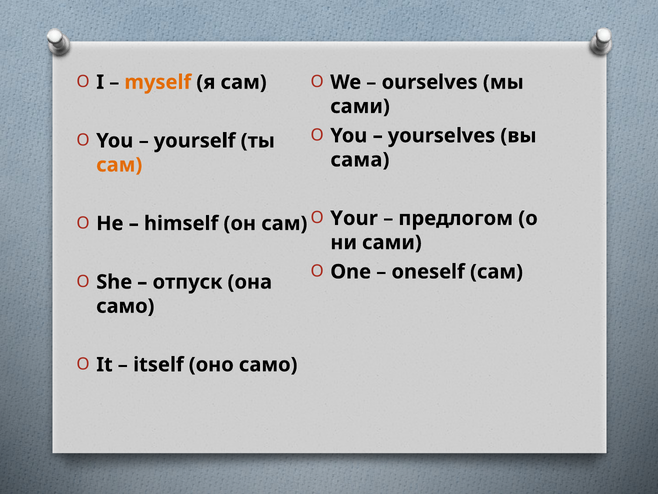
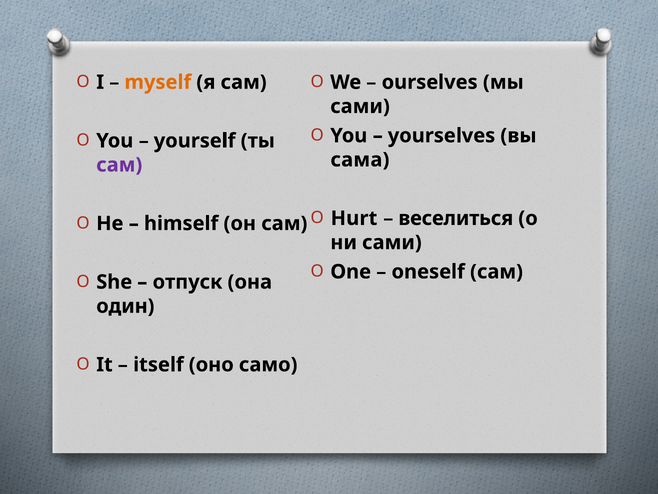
сам at (119, 165) colour: orange -> purple
Your: Your -> Hurt
предлогом: предлогом -> веселиться
само at (125, 306): само -> один
